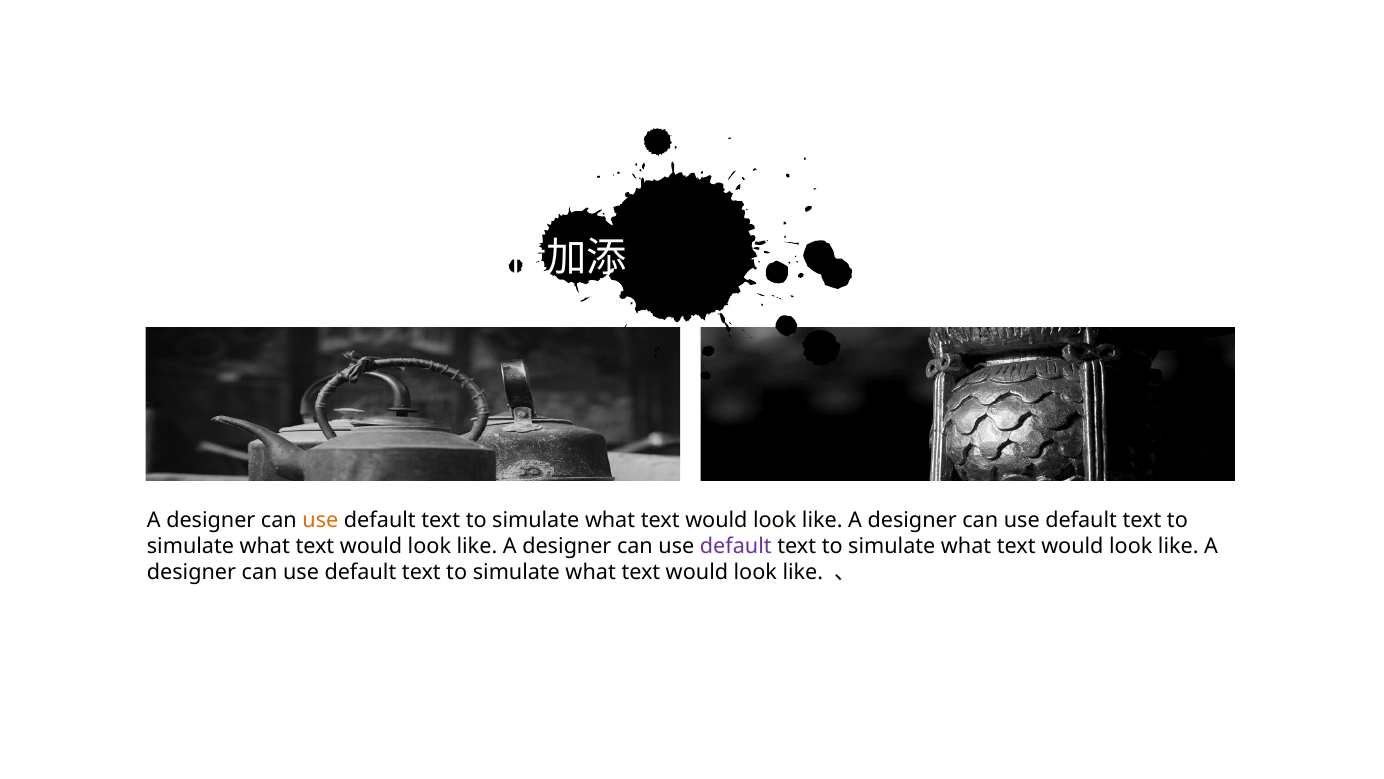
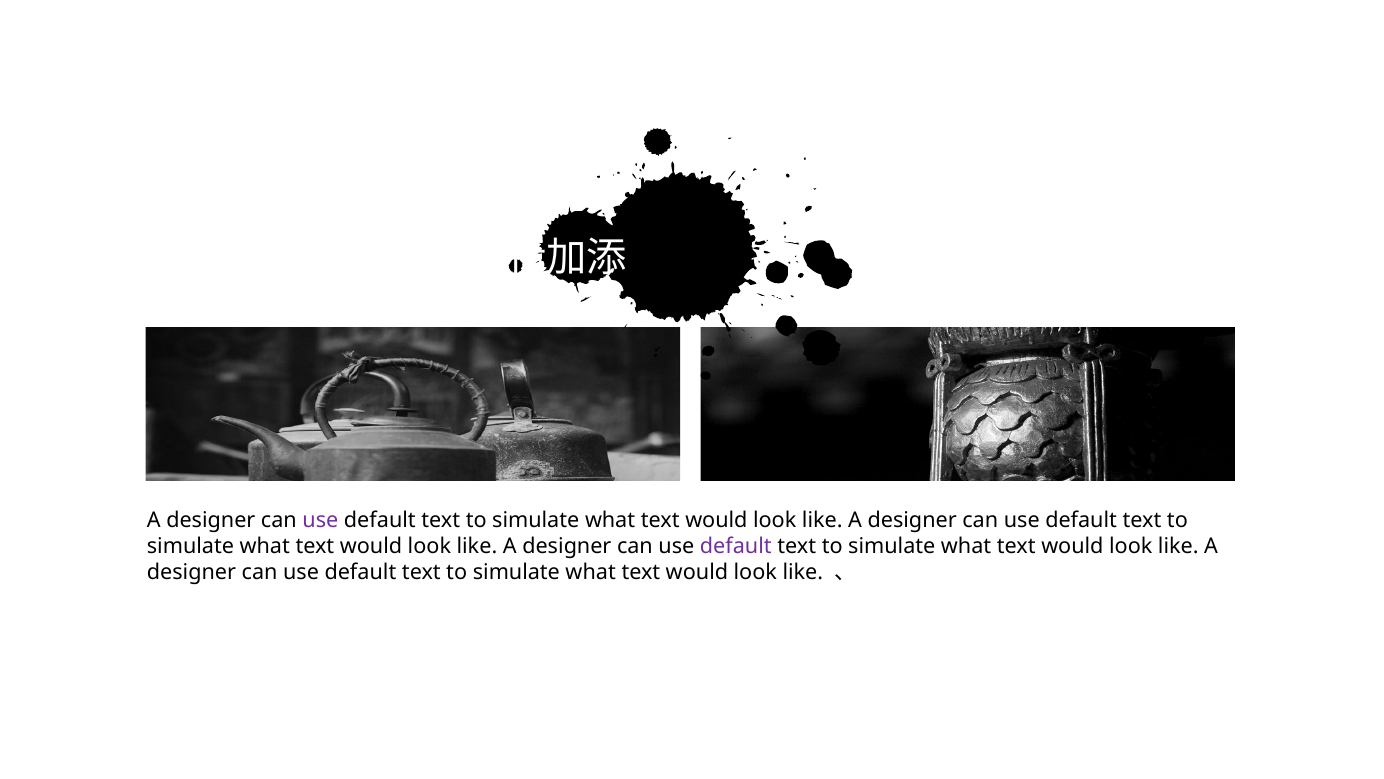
use at (320, 520) colour: orange -> purple
